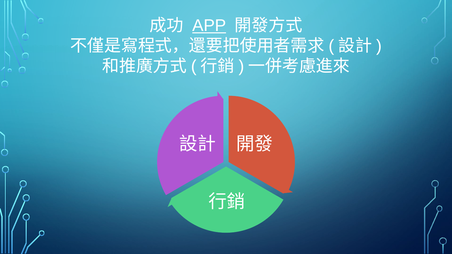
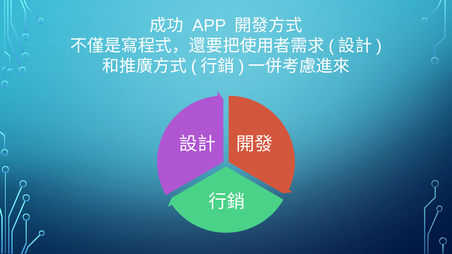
APP underline: present -> none
